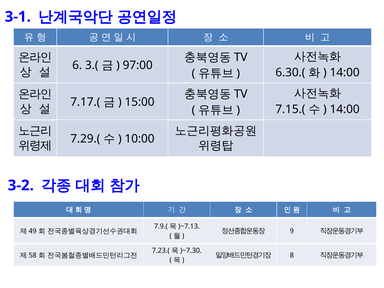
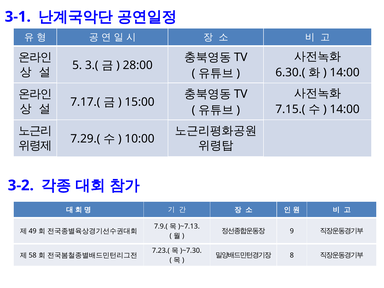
6: 6 -> 5
97:00: 97:00 -> 28:00
